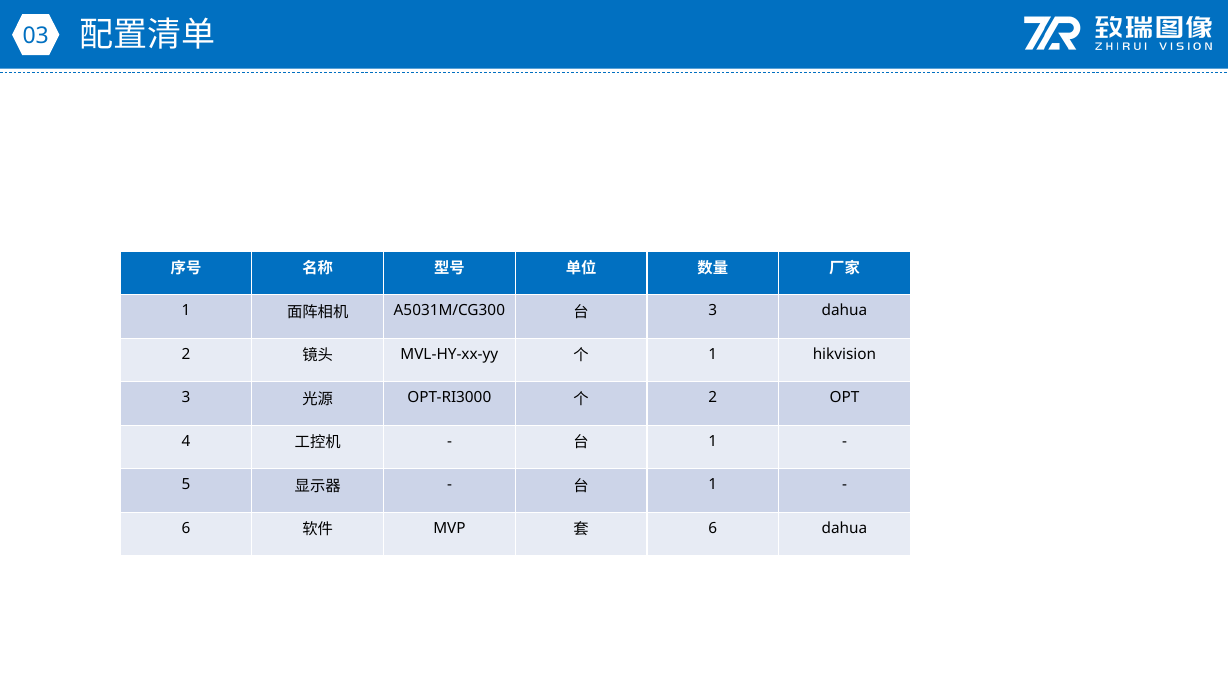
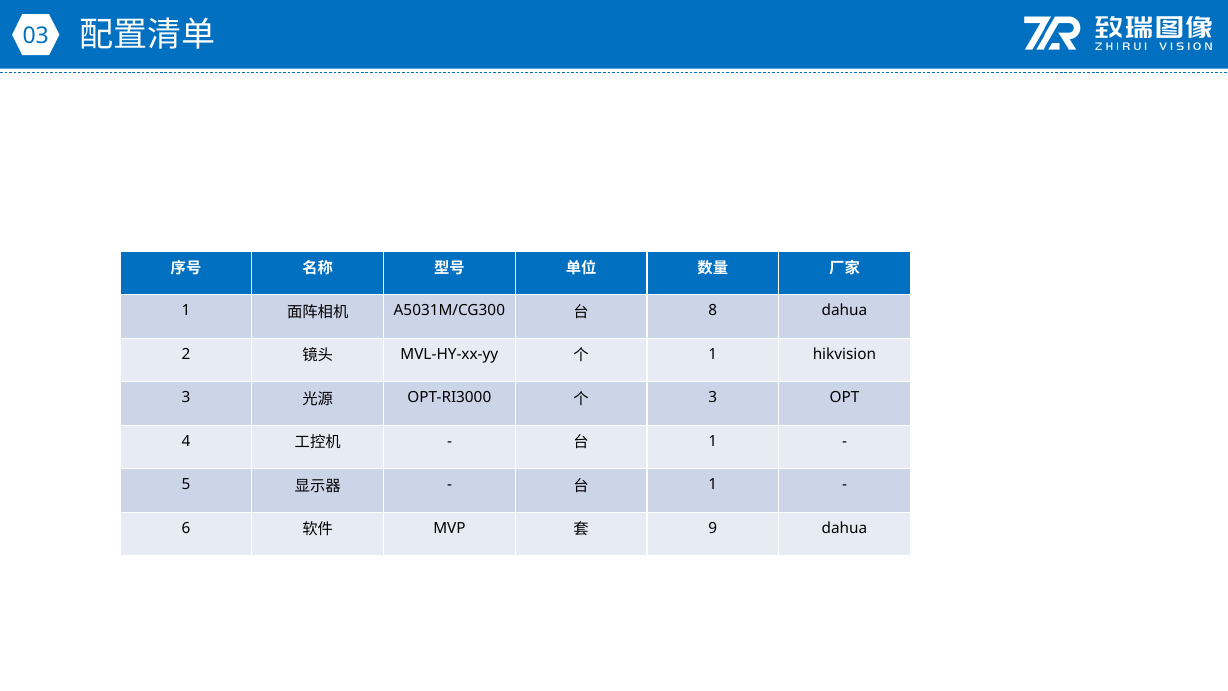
3 at (713, 311): 3 -> 8
2 at (713, 398): 2 -> 3
6 at (713, 528): 6 -> 9
